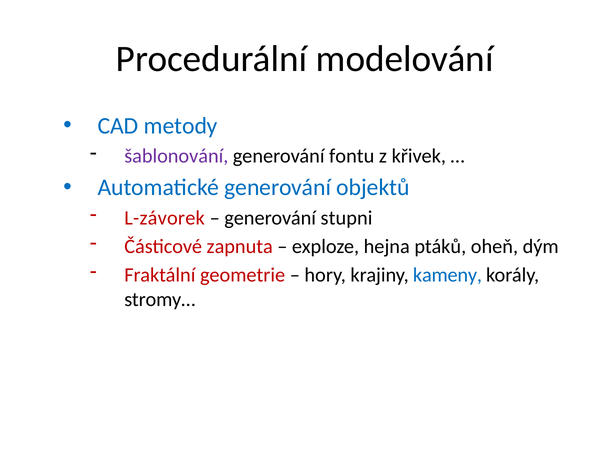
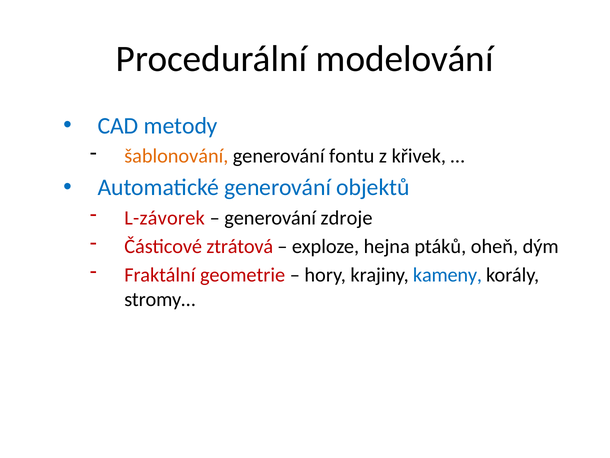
šablonování colour: purple -> orange
stupni: stupni -> zdroje
zapnuta: zapnuta -> ztrátová
